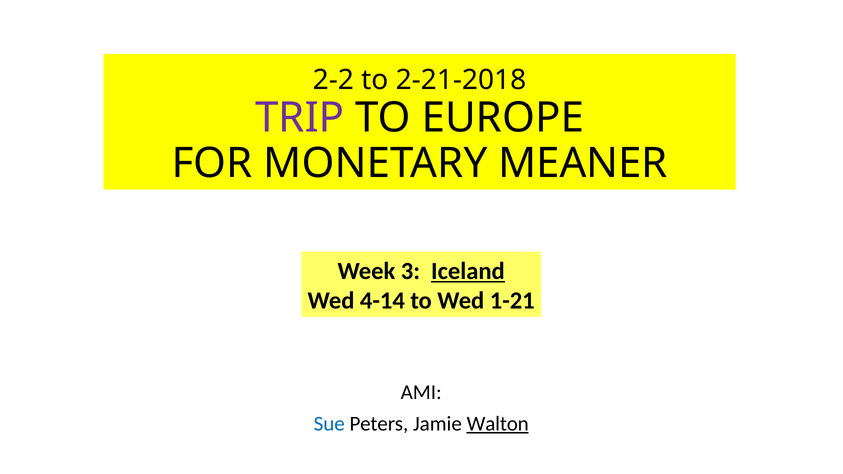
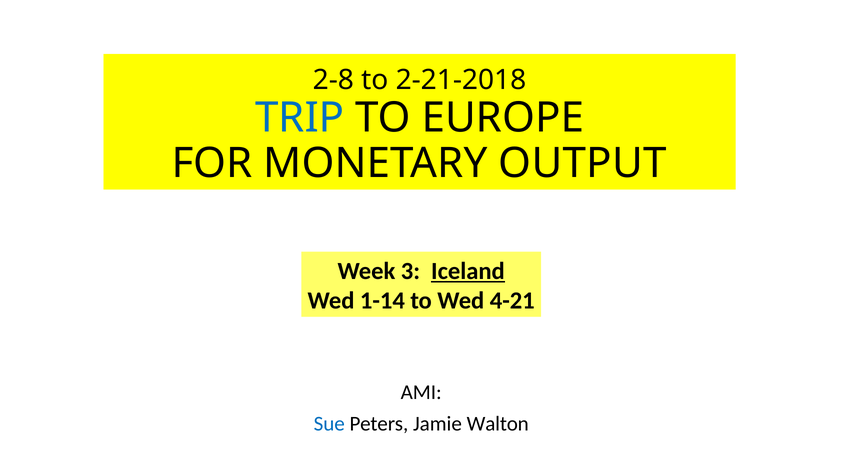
2-2: 2-2 -> 2-8
TRIP colour: purple -> blue
MEANER: MEANER -> OUTPUT
4-14: 4-14 -> 1-14
1-21: 1-21 -> 4-21
Walton underline: present -> none
